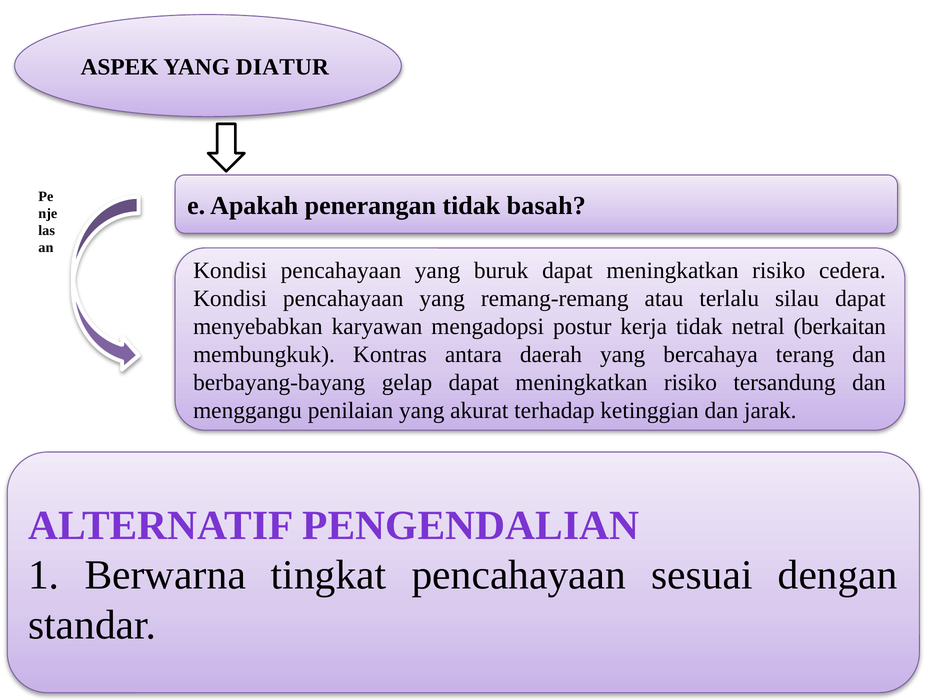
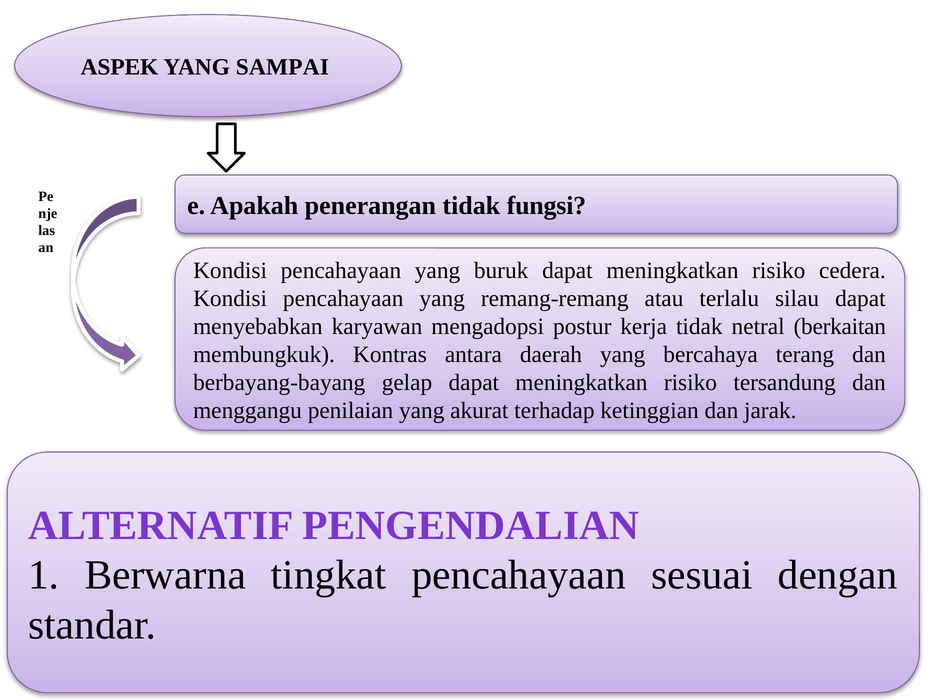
DIATUR: DIATUR -> SAMPAI
basah: basah -> fungsi
